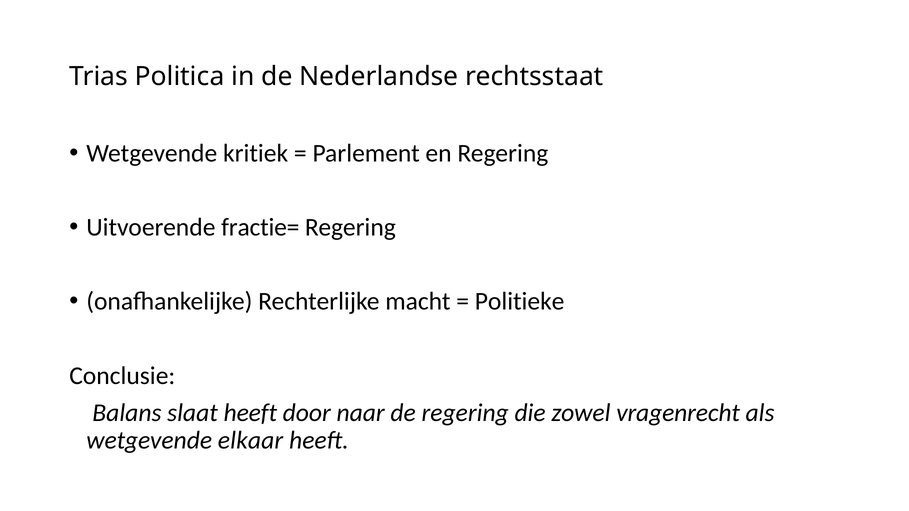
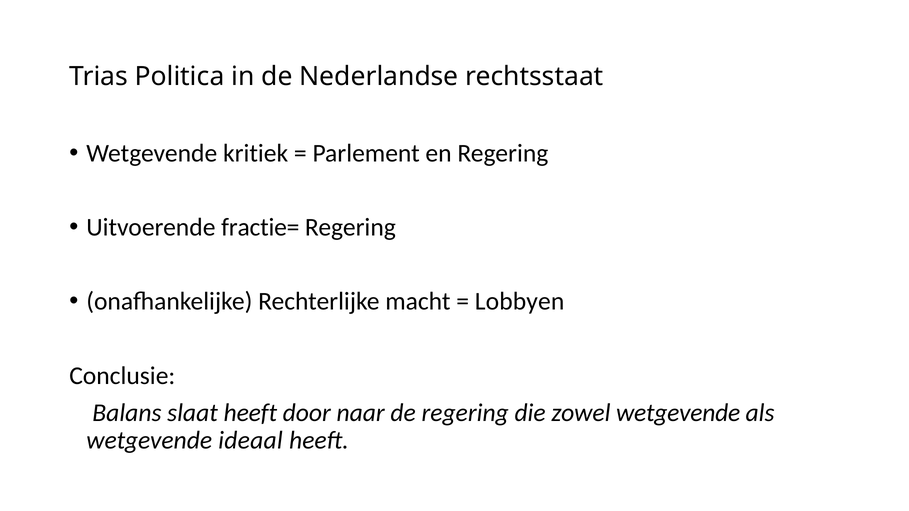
Politieke: Politieke -> Lobbyen
zowel vragenrecht: vragenrecht -> wetgevende
elkaar: elkaar -> ideaal
